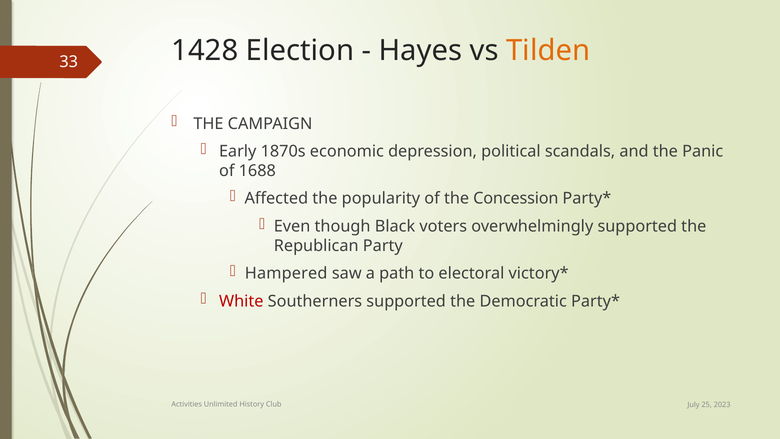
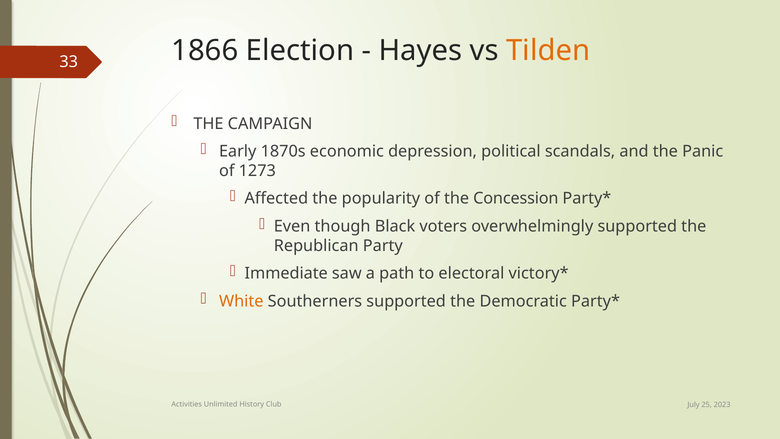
1428: 1428 -> 1866
1688: 1688 -> 1273
Hampered: Hampered -> Immediate
White colour: red -> orange
